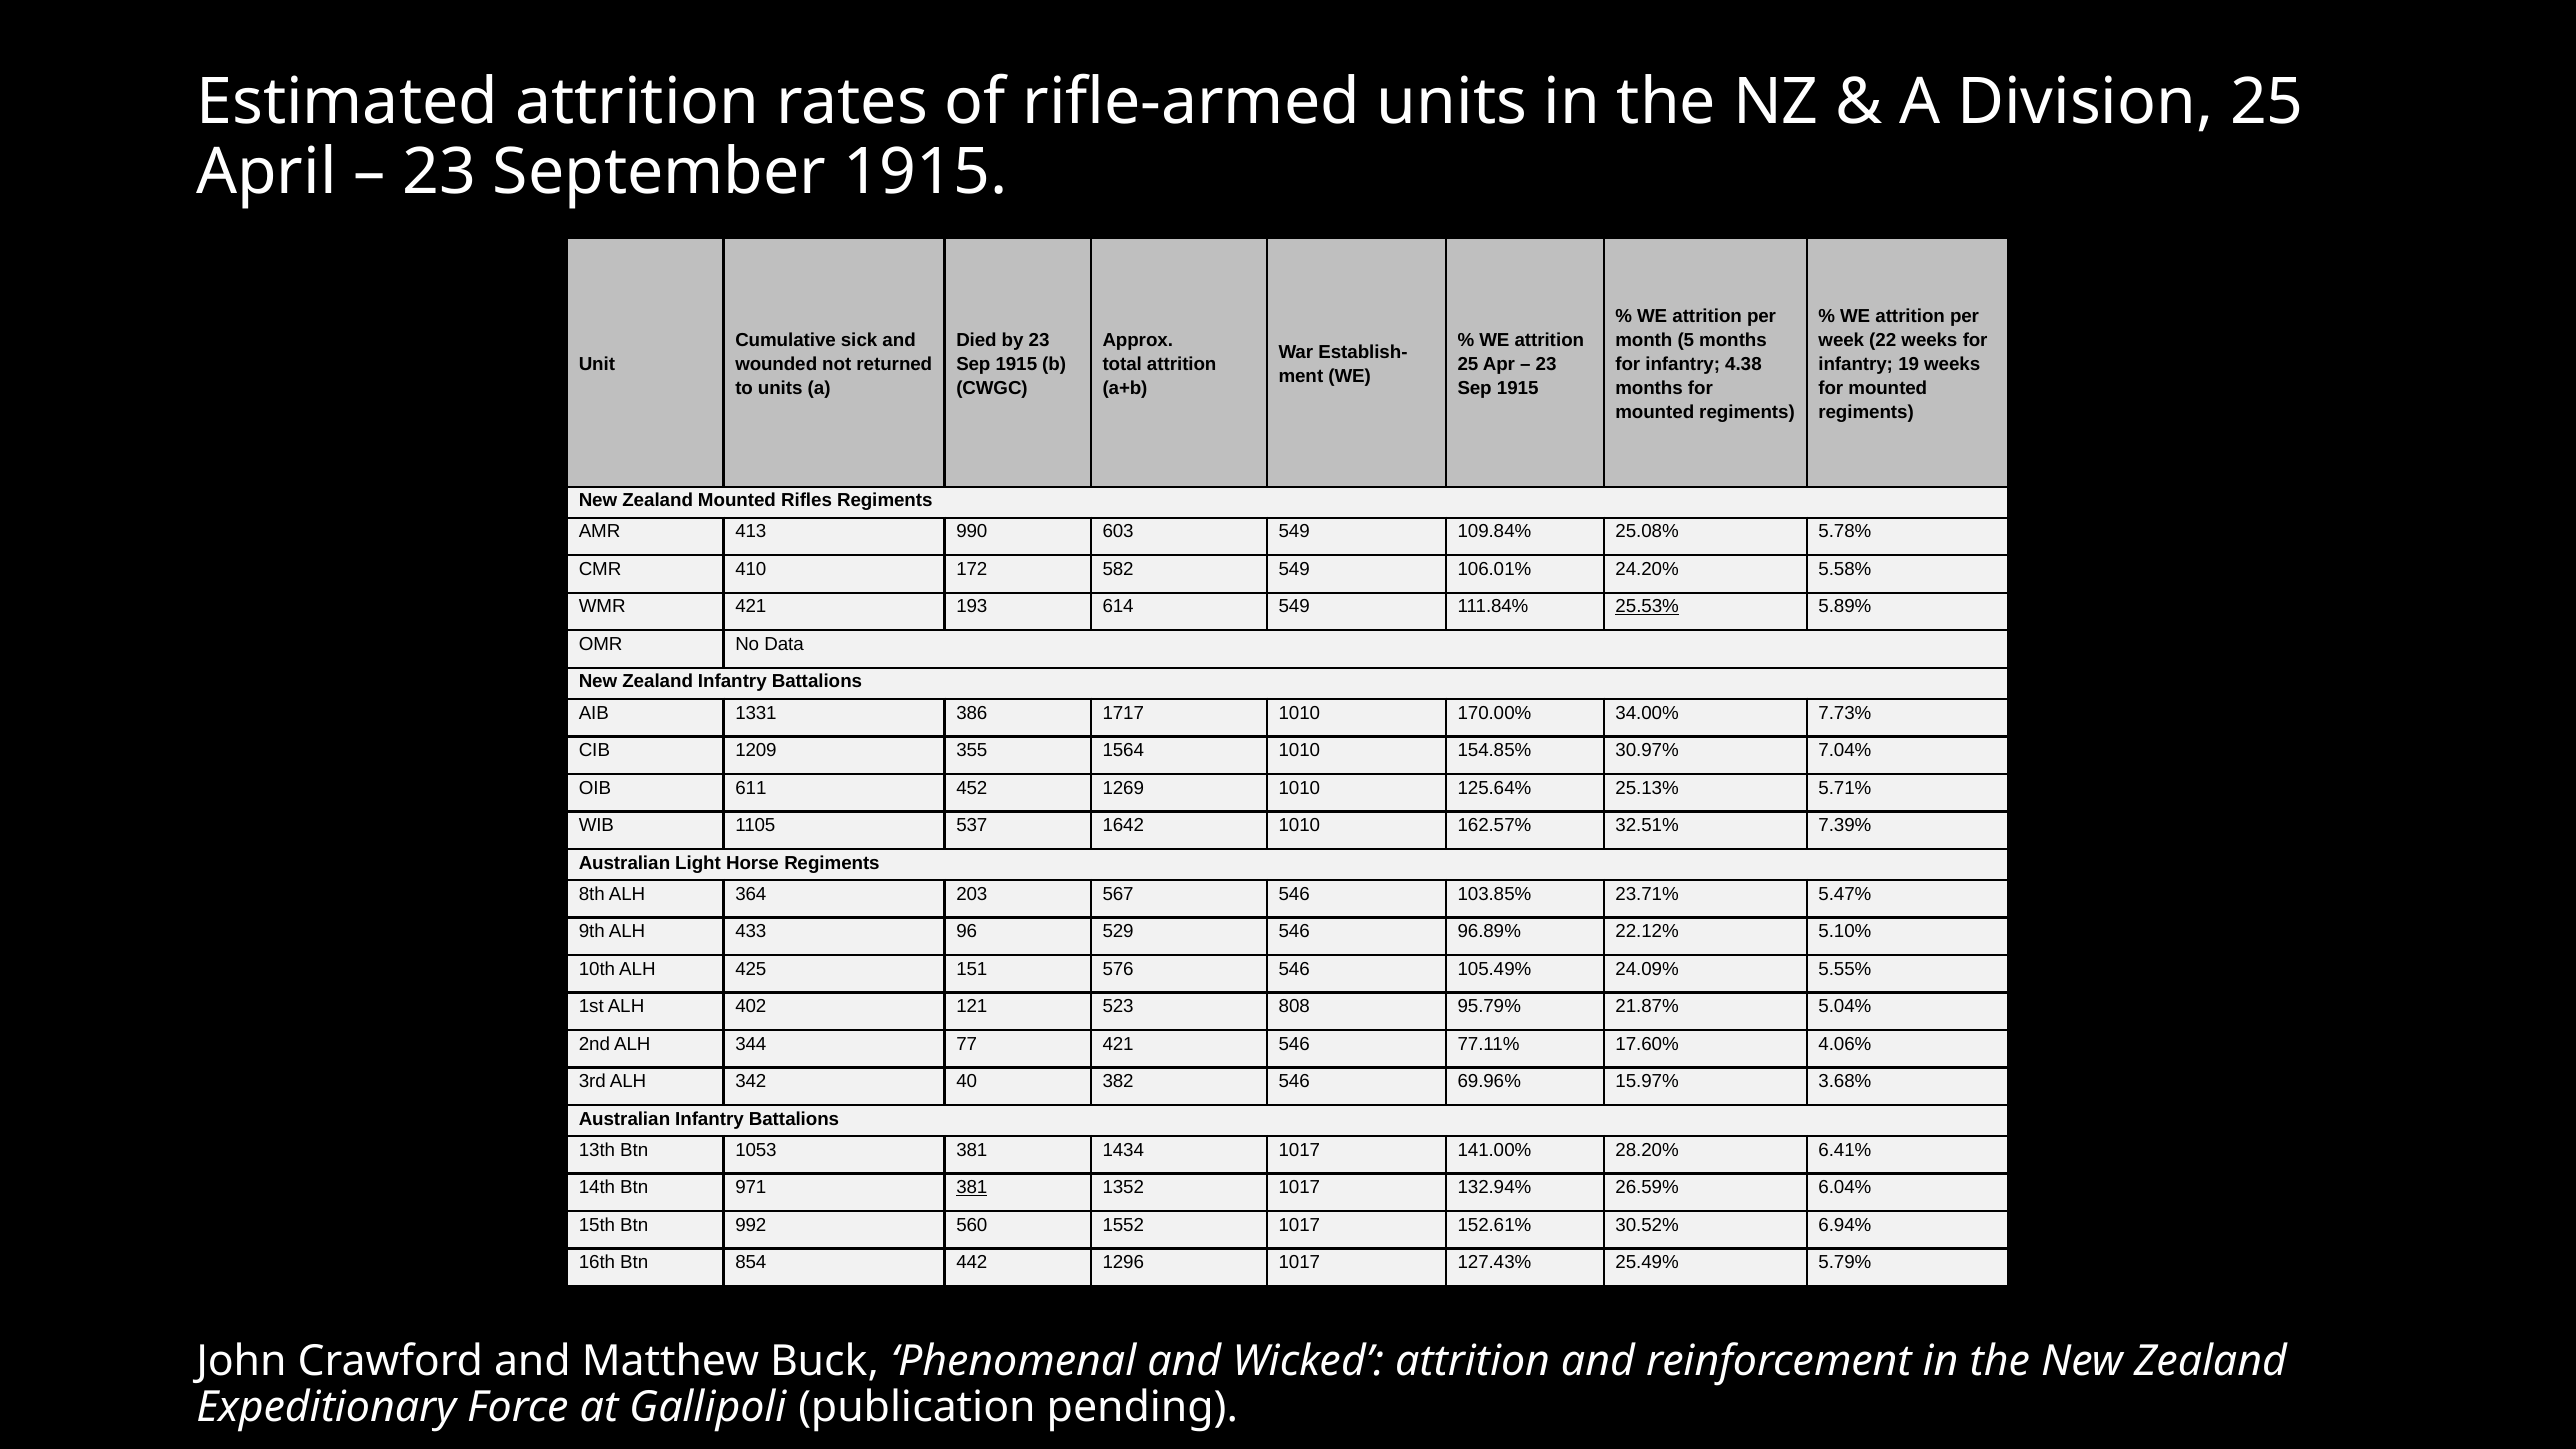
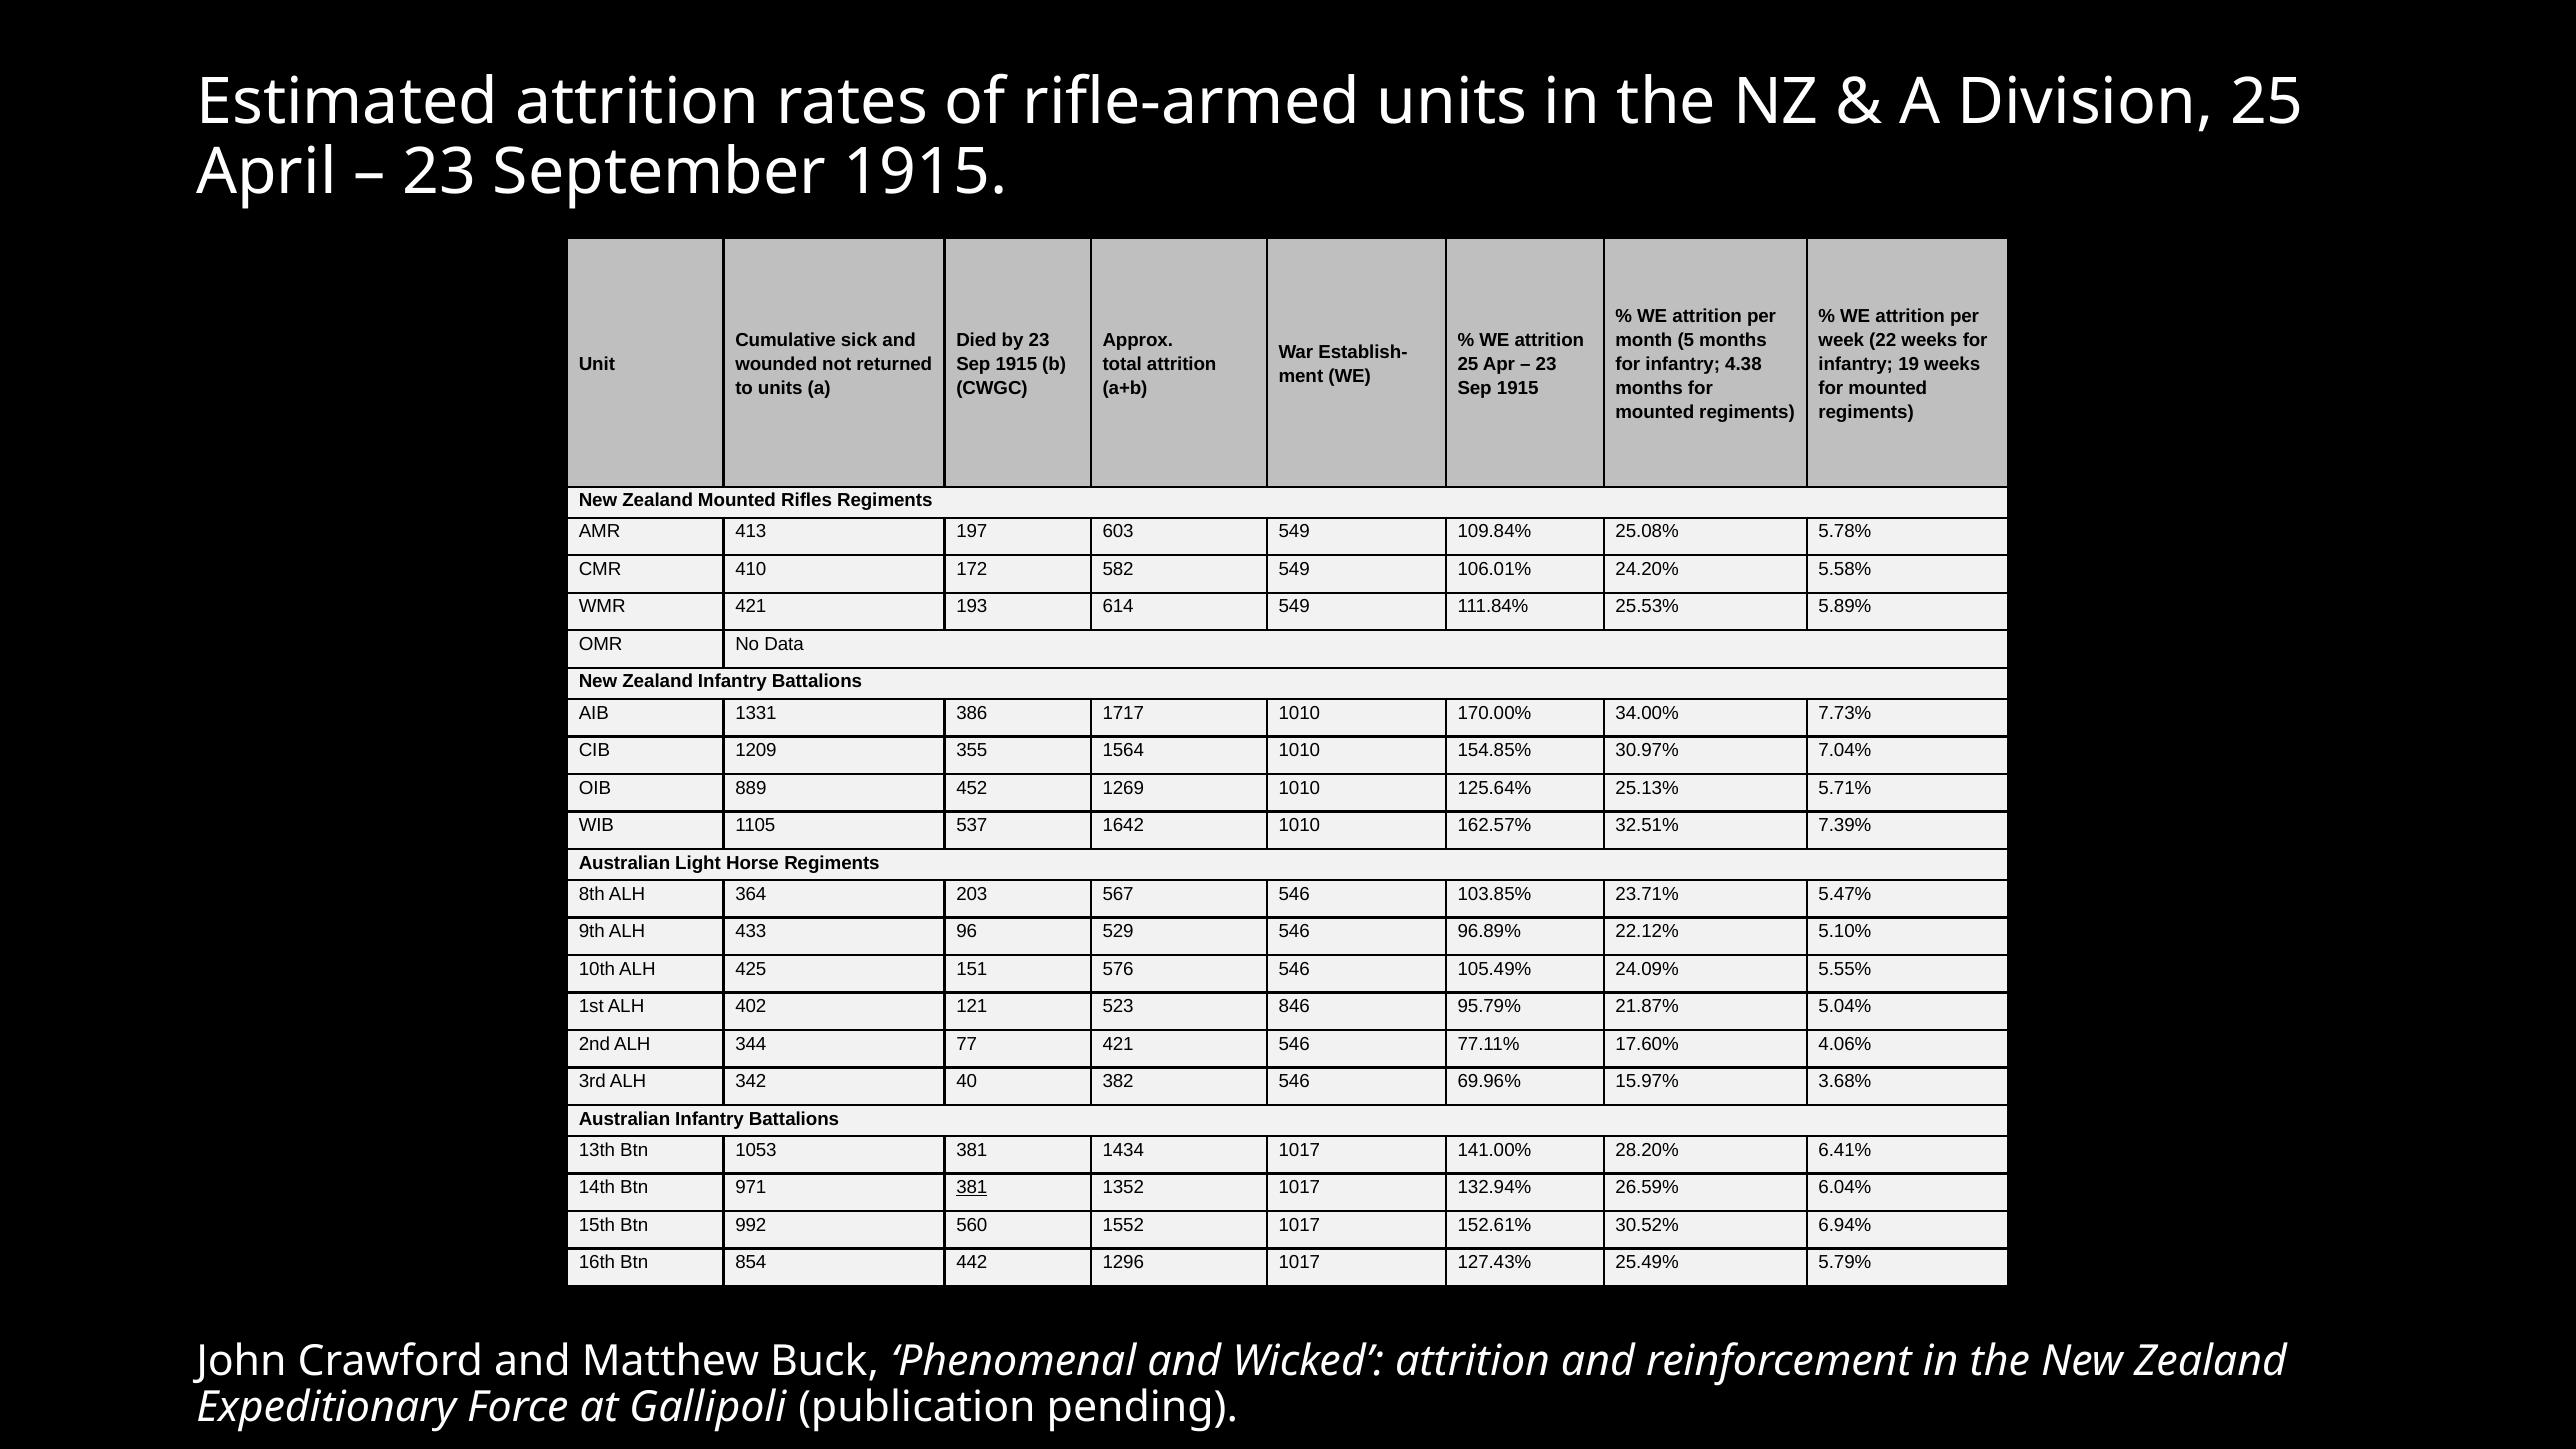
990: 990 -> 197
25.53% underline: present -> none
611: 611 -> 889
808: 808 -> 846
